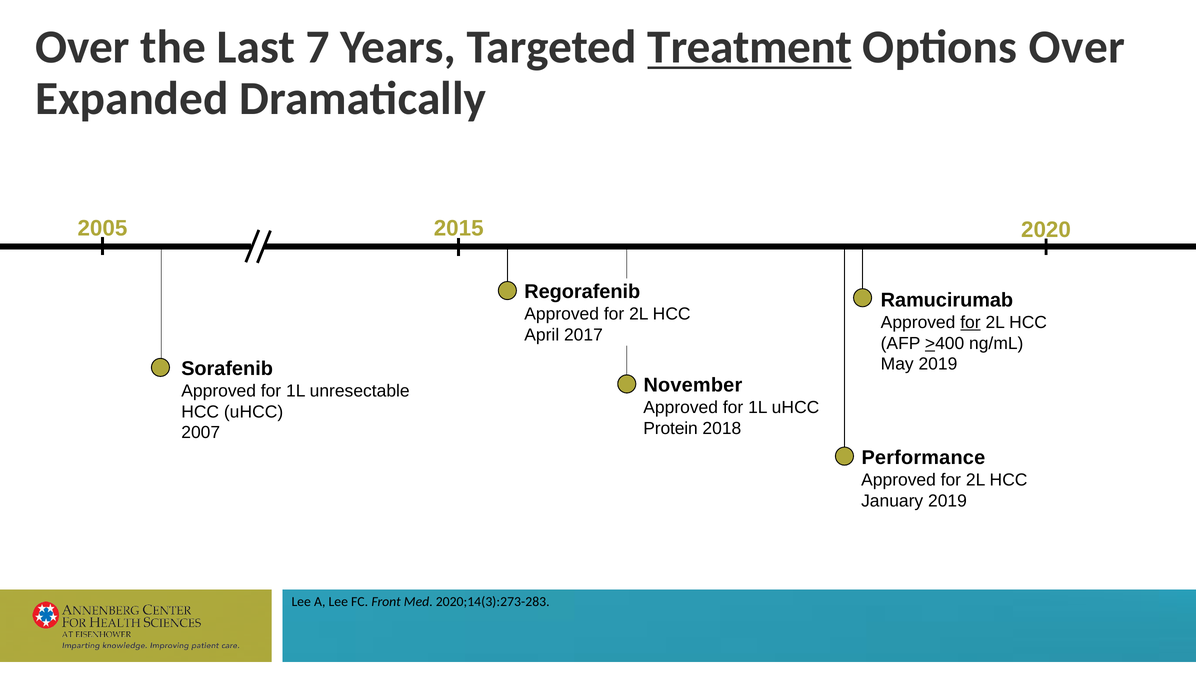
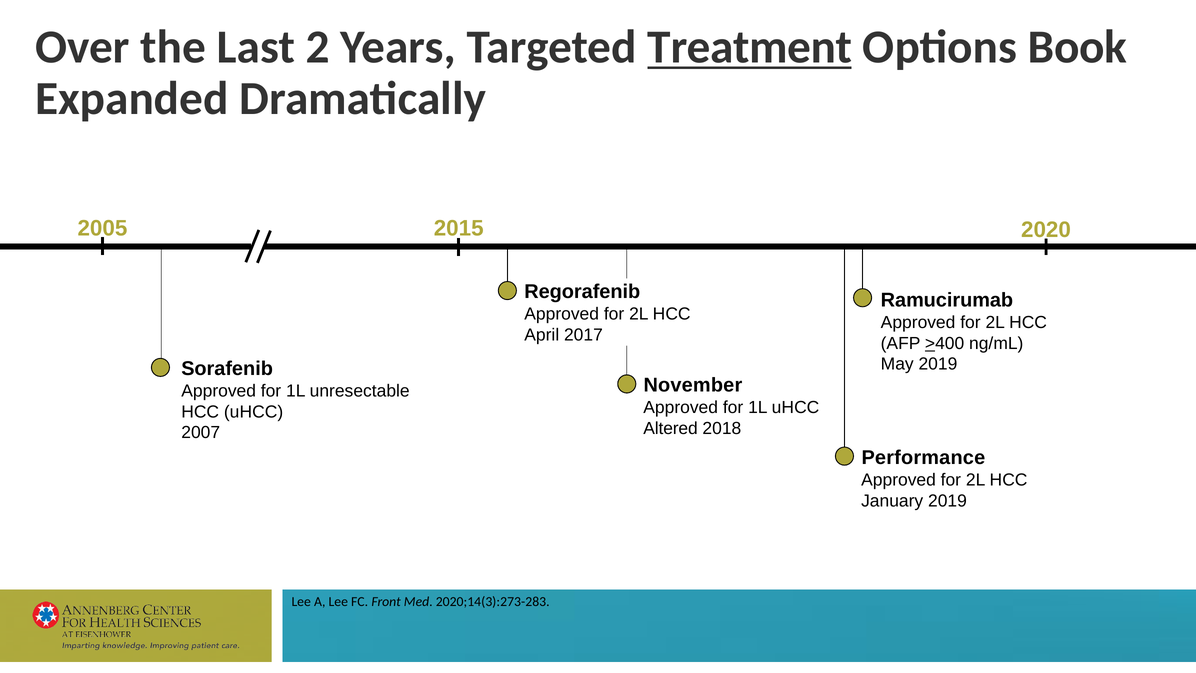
7: 7 -> 2
Options Over: Over -> Book
for at (970, 322) underline: present -> none
Protein: Protein -> Altered
